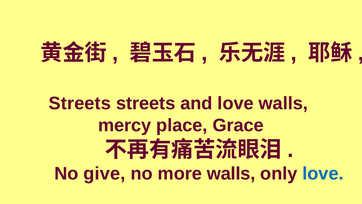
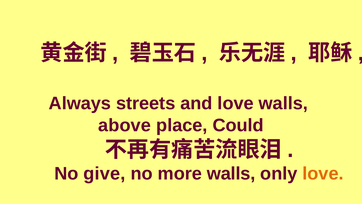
Streets at (80, 103): Streets -> Always
mercy: mercy -> above
Grace: Grace -> Could
love at (323, 173) colour: blue -> orange
